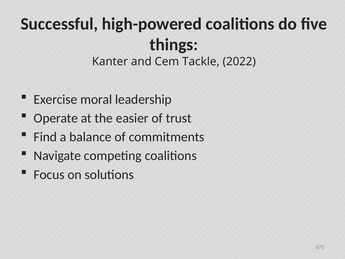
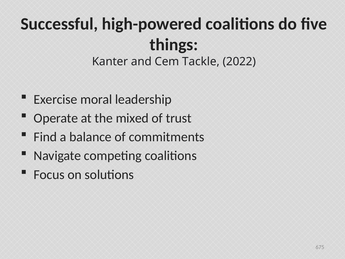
easier: easier -> mixed
